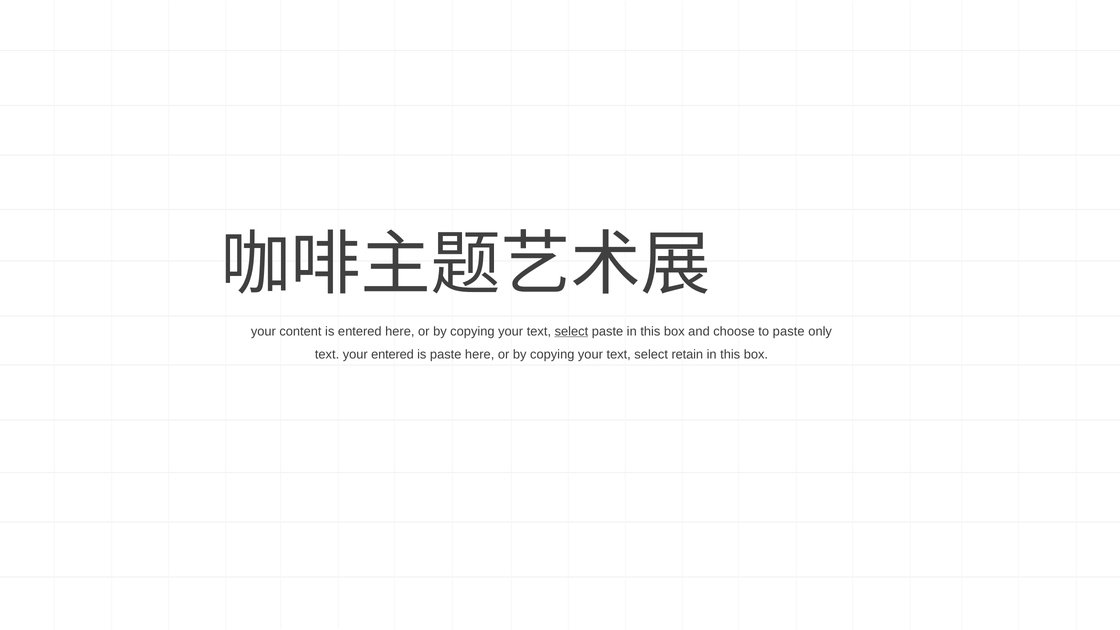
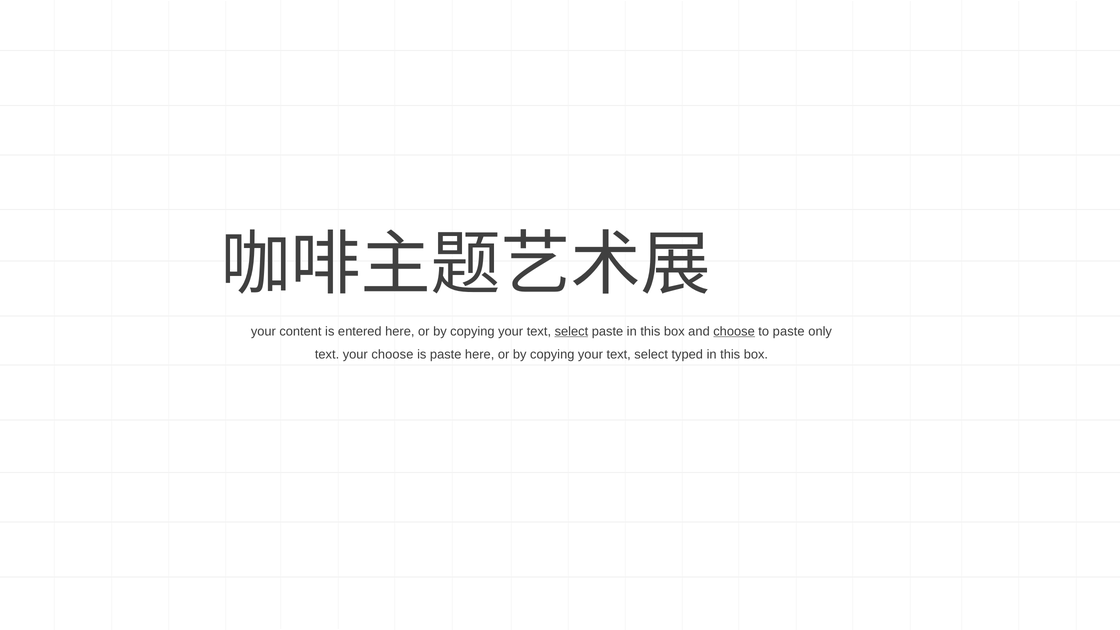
choose at (734, 331) underline: none -> present
your entered: entered -> choose
retain: retain -> typed
